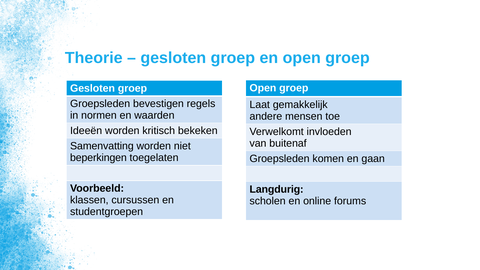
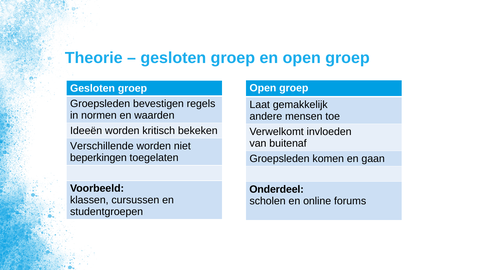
Samenvatting: Samenvatting -> Verschillende
Langdurig: Langdurig -> Onderdeel
